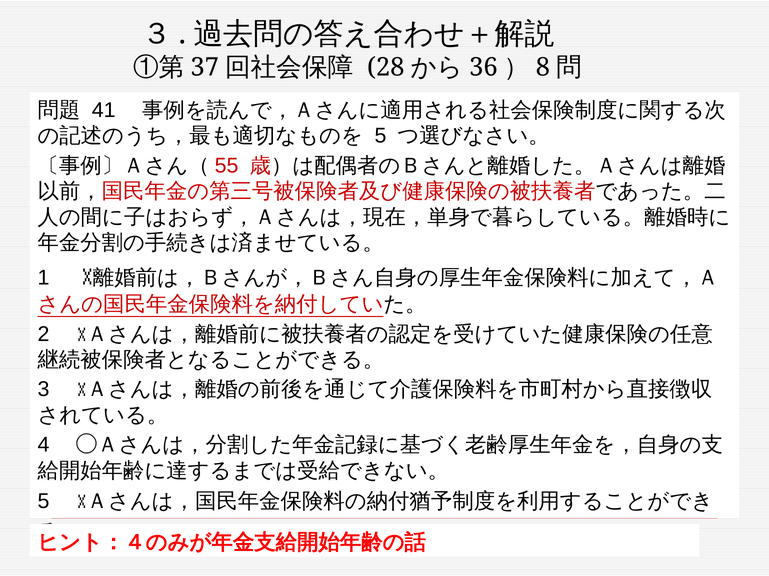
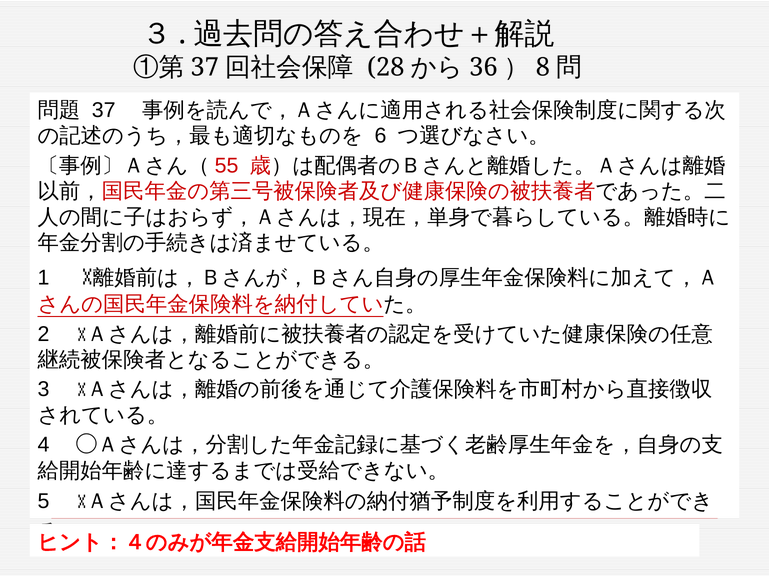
41 at (104, 110): 41 -> 37
5 at (381, 136): 5 -> 6
